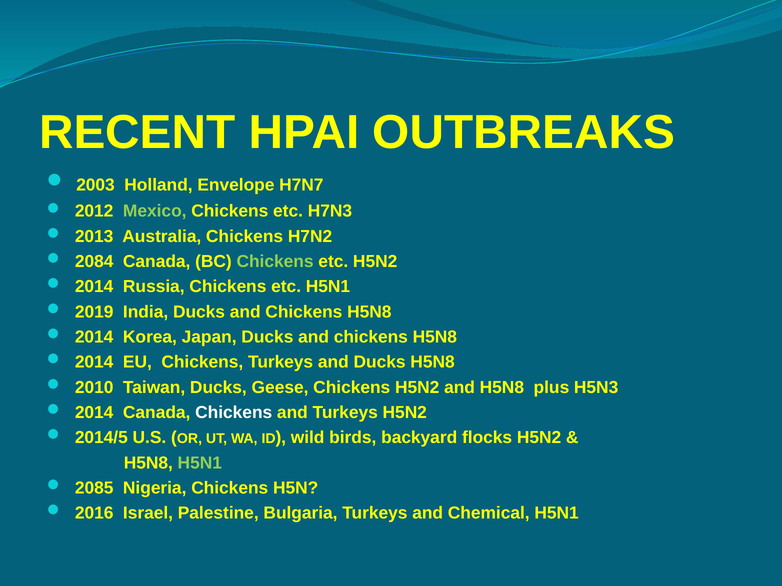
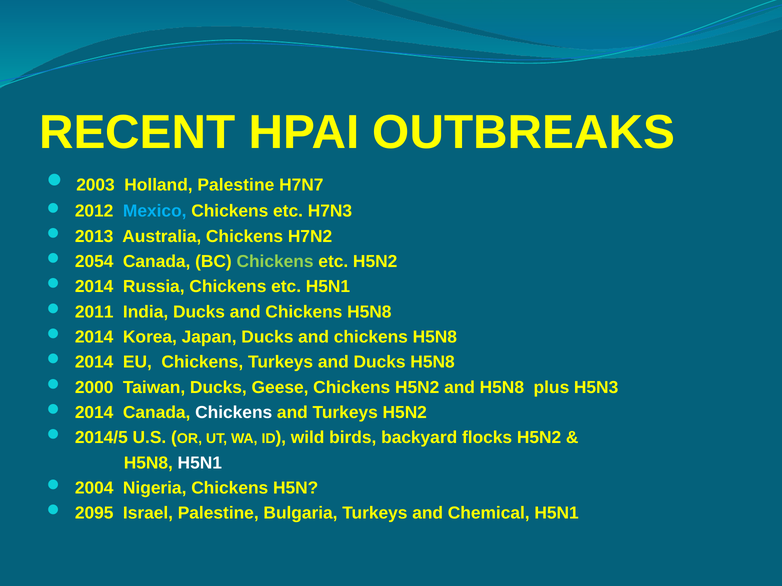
Holland Envelope: Envelope -> Palestine
Mexico colour: light green -> light blue
2084: 2084 -> 2054
2019: 2019 -> 2011
2010: 2010 -> 2000
H5N1 at (200, 463) colour: light green -> white
2085: 2085 -> 2004
2016: 2016 -> 2095
